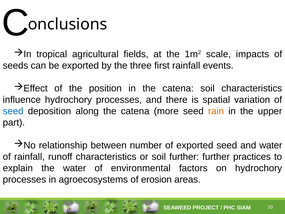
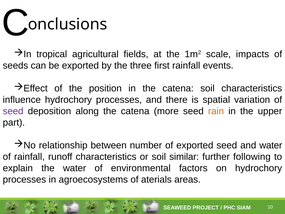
seed at (13, 111) colour: blue -> purple
soil further: further -> similar
practices: practices -> following
erosion: erosion -> aterials
